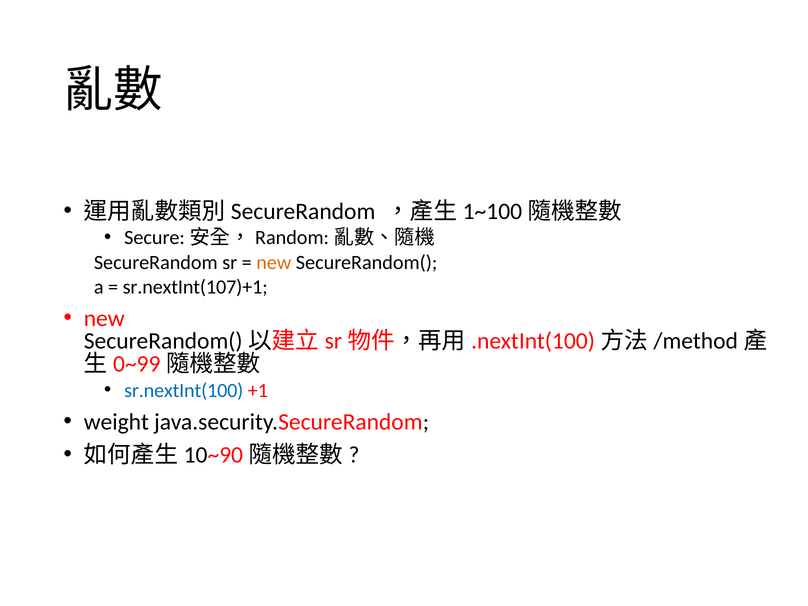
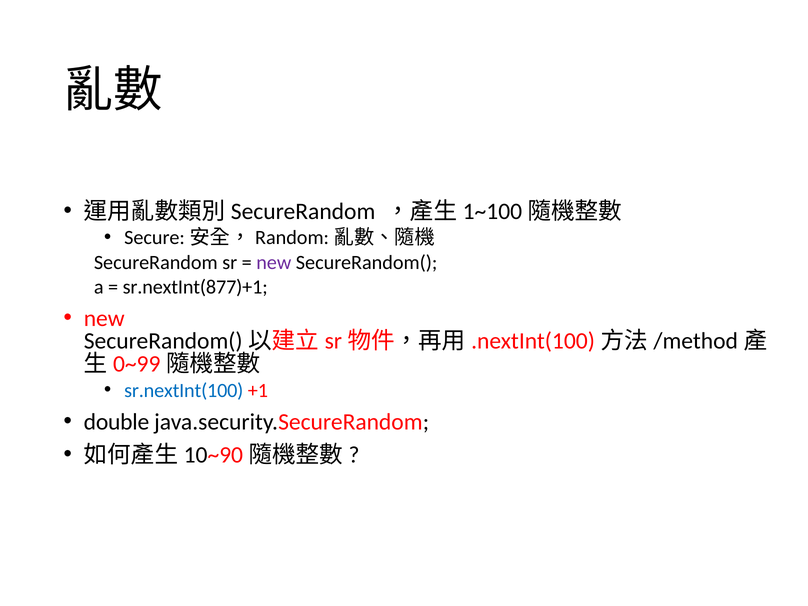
new at (274, 262) colour: orange -> purple
sr.nextInt(107)+1: sr.nextInt(107)+1 -> sr.nextInt(877)+1
weight: weight -> double
